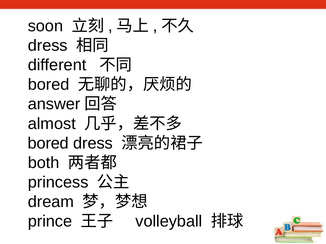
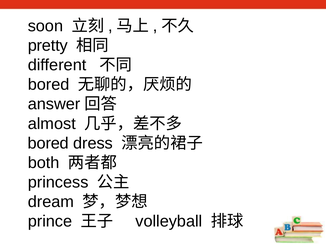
dress at (48, 46): dress -> pretty
